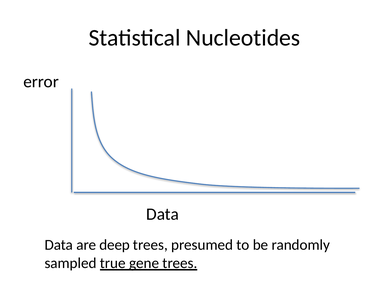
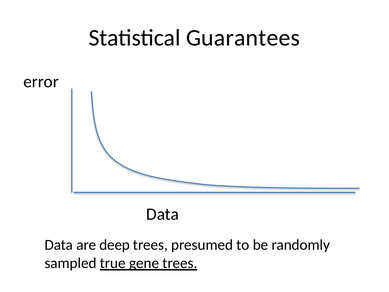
Nucleotides: Nucleotides -> Guarantees
